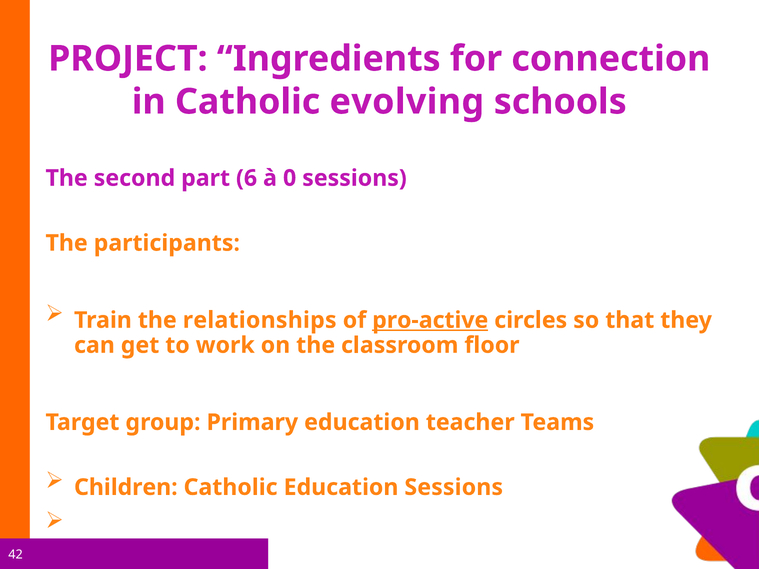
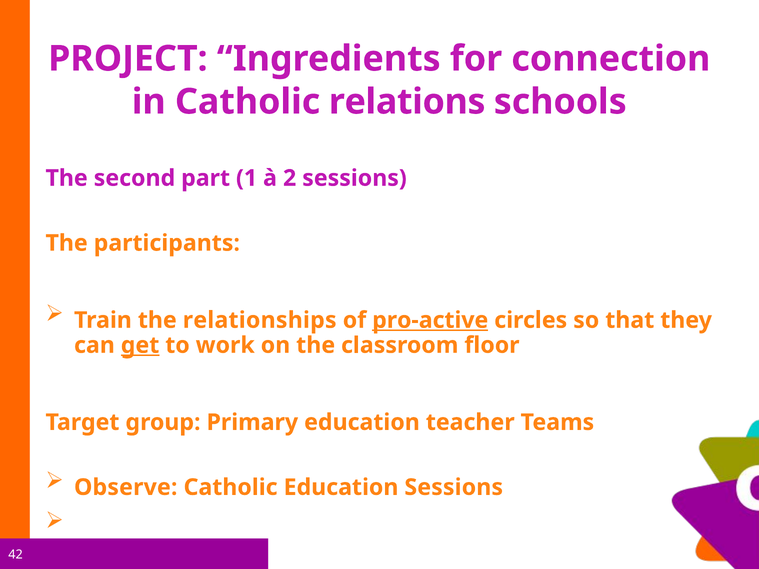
evolving: evolving -> relations
6: 6 -> 1
0: 0 -> 2
get underline: none -> present
Children: Children -> Observe
